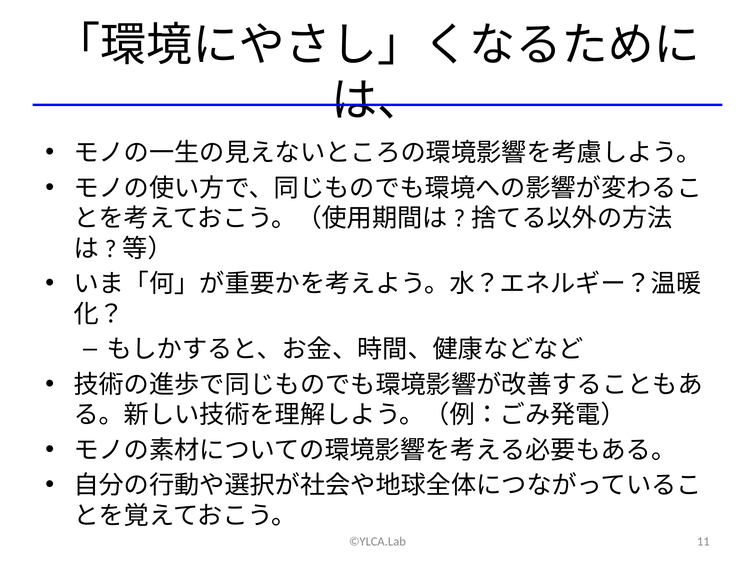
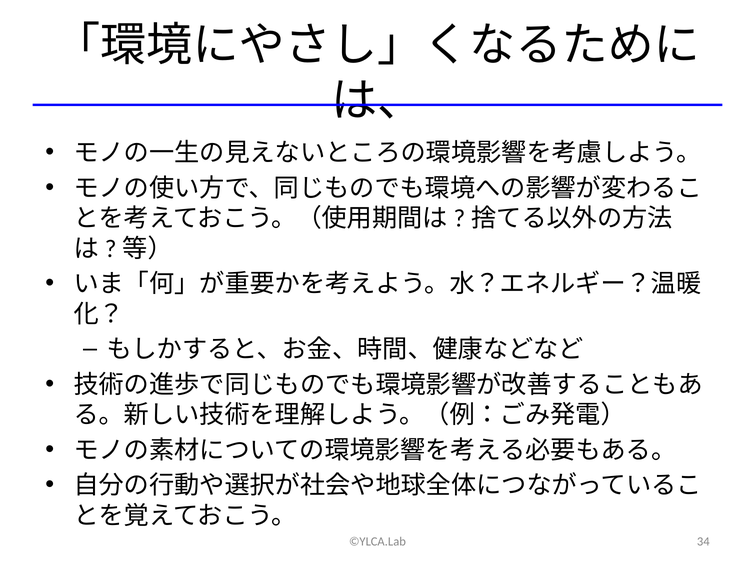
11: 11 -> 34
